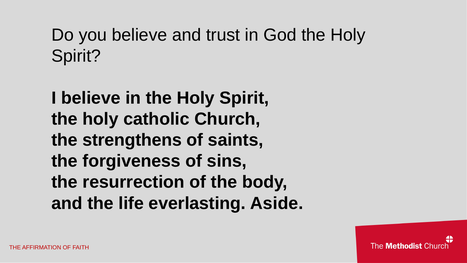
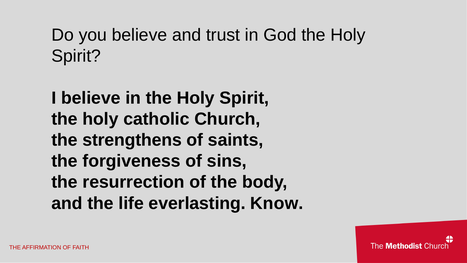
Aside: Aside -> Know
